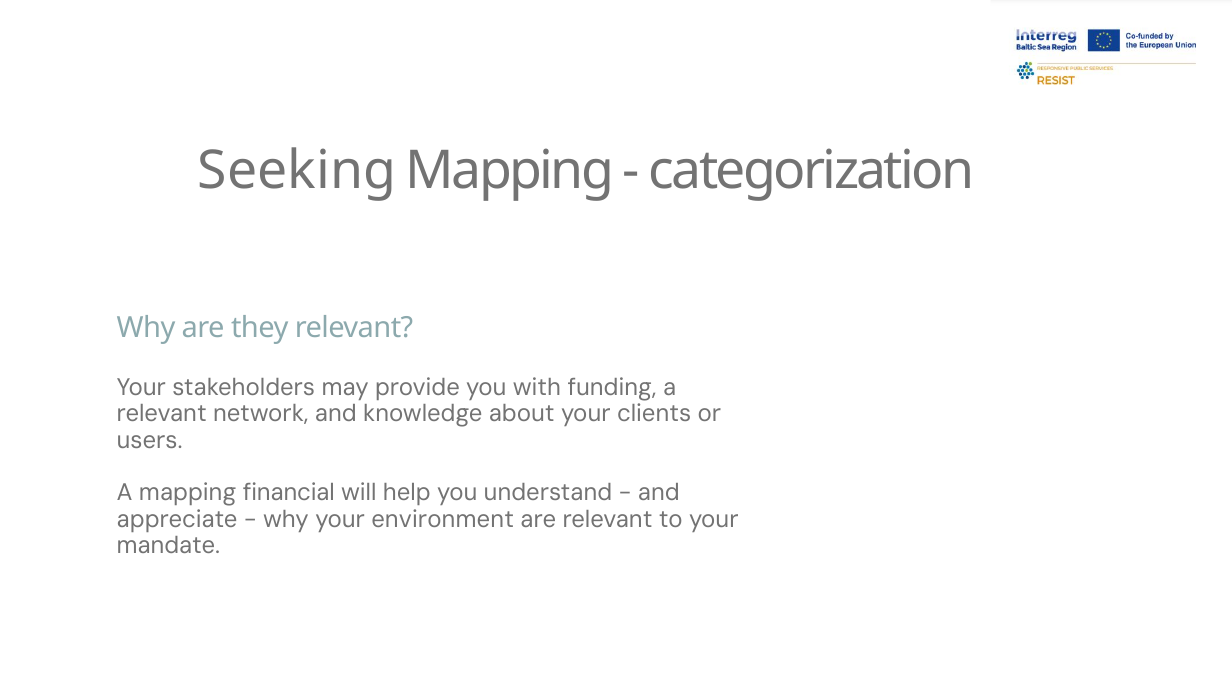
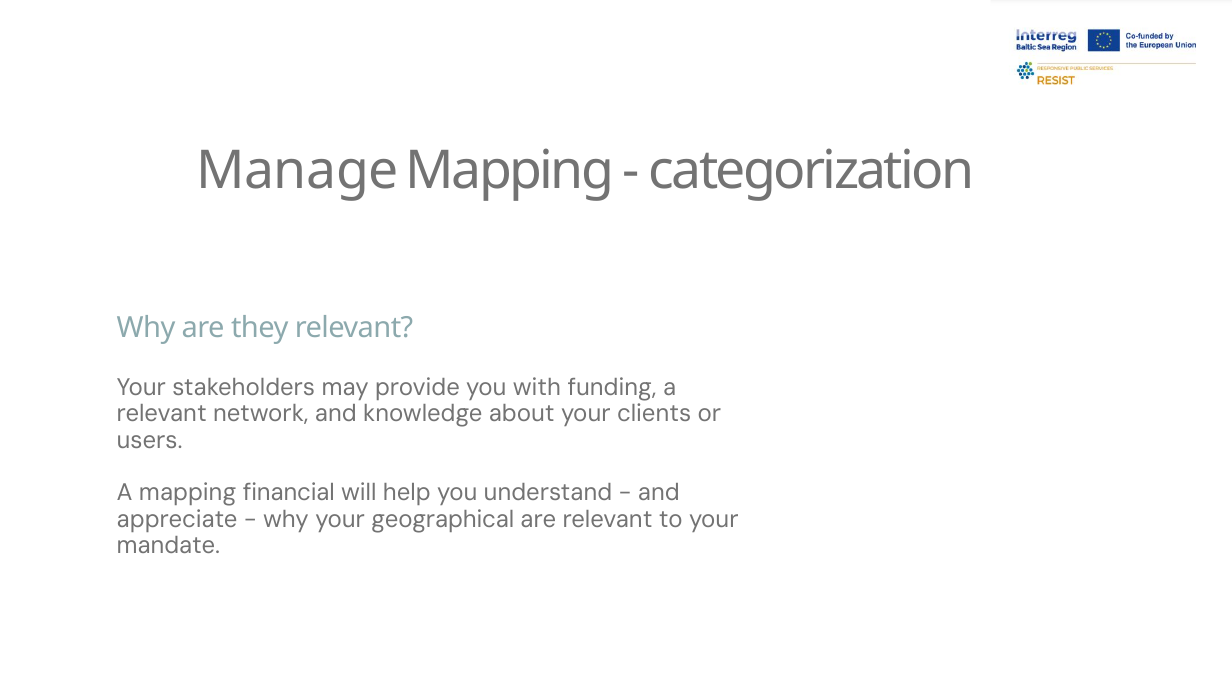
Seeking: Seeking -> Manage
environment: environment -> geographical
